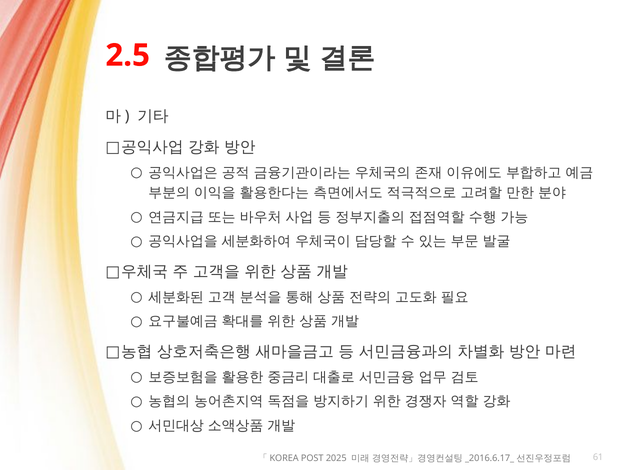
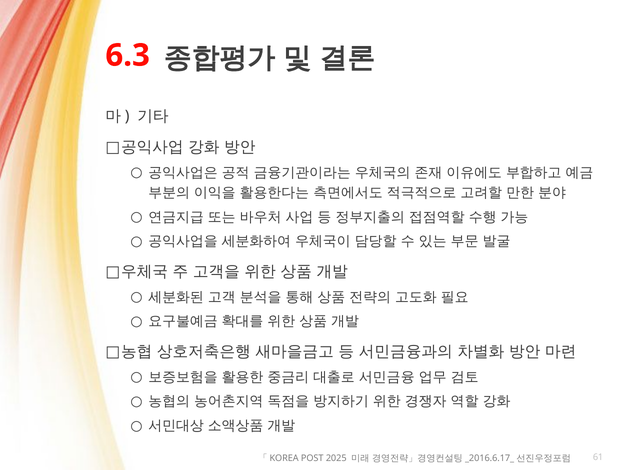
2.5: 2.5 -> 6.3
